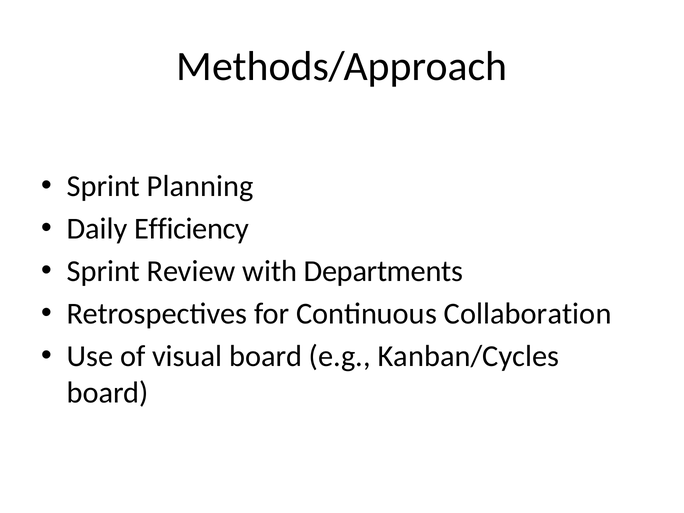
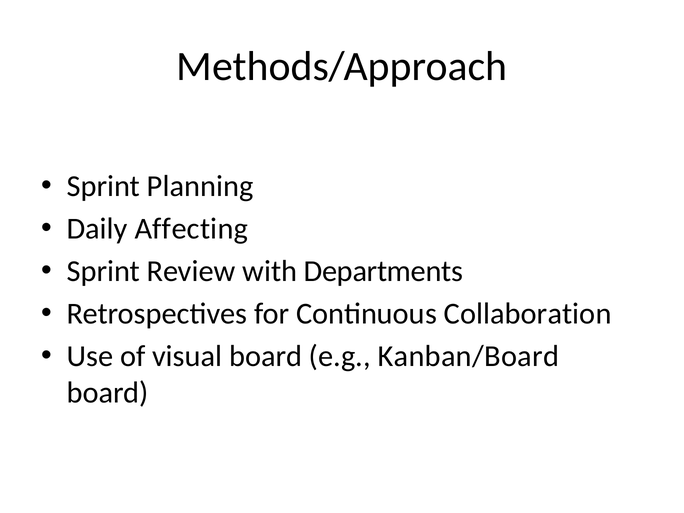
Efficiency: Efficiency -> Affecting
Kanban/Cycles: Kanban/Cycles -> Kanban/Board
